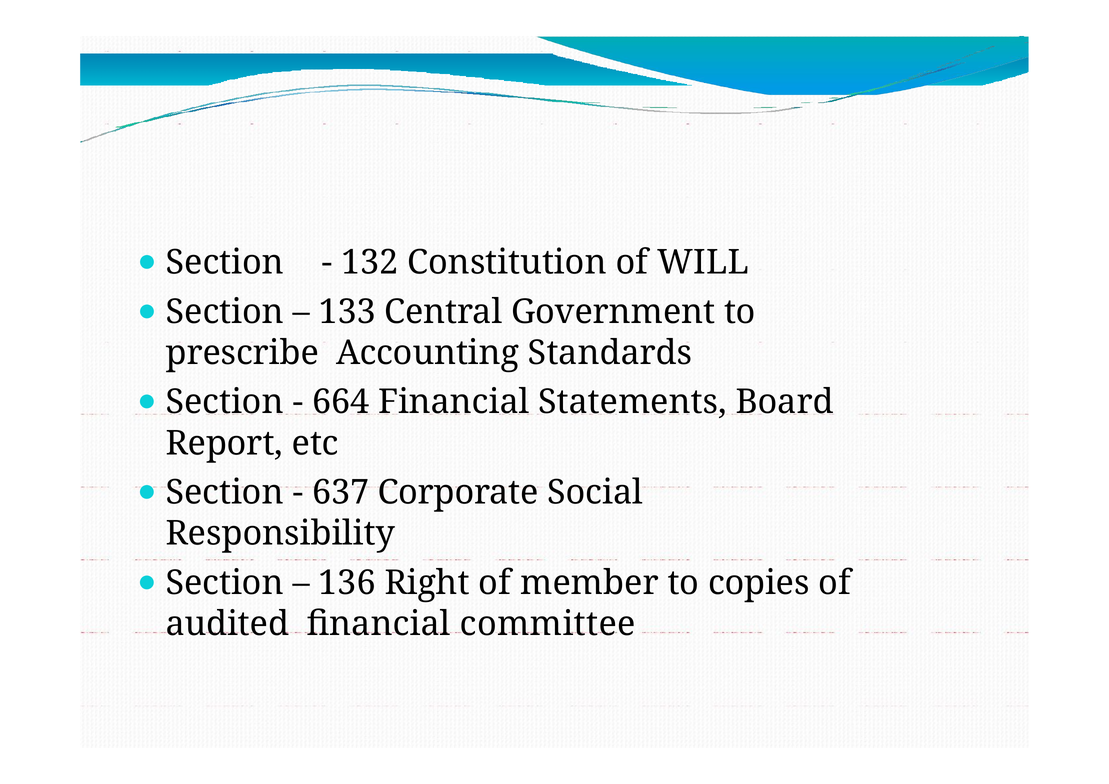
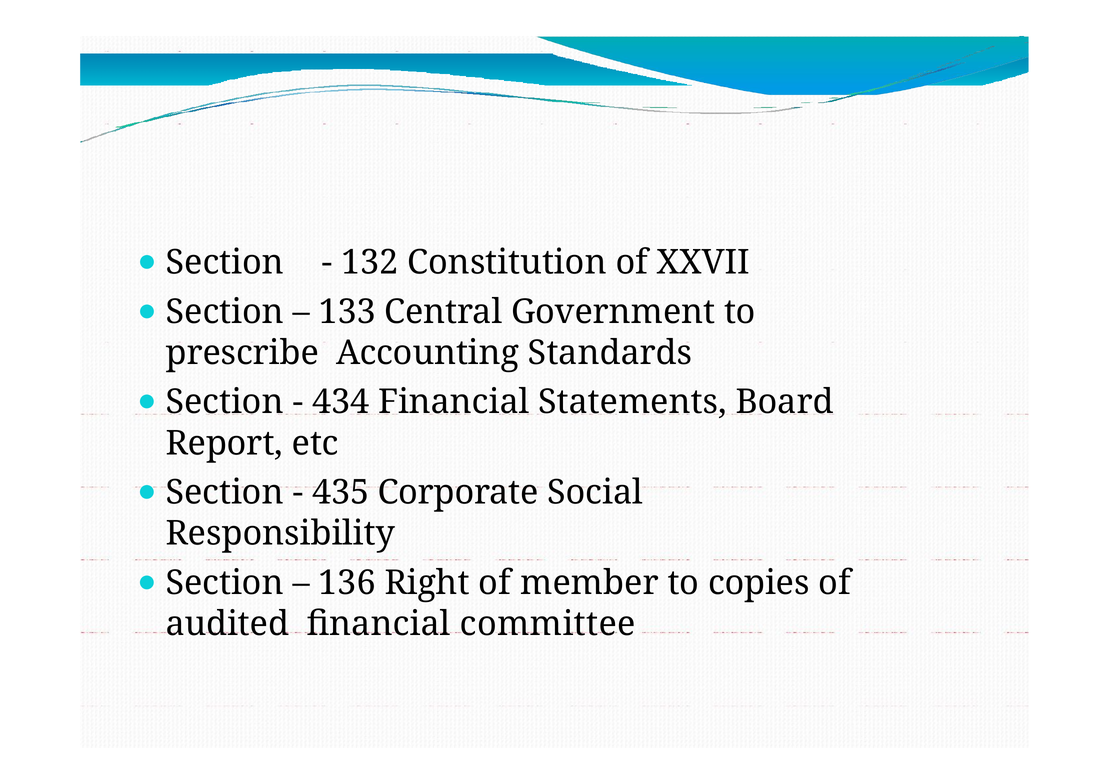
WILL: WILL -> XXVII
664: 664 -> 434
637: 637 -> 435
